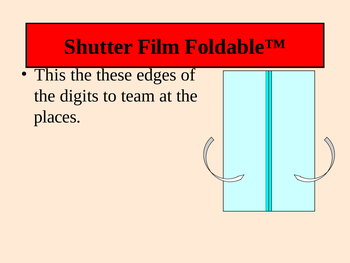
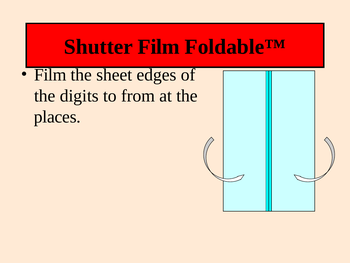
This at (50, 75): This -> Film
these: these -> sheet
team: team -> from
